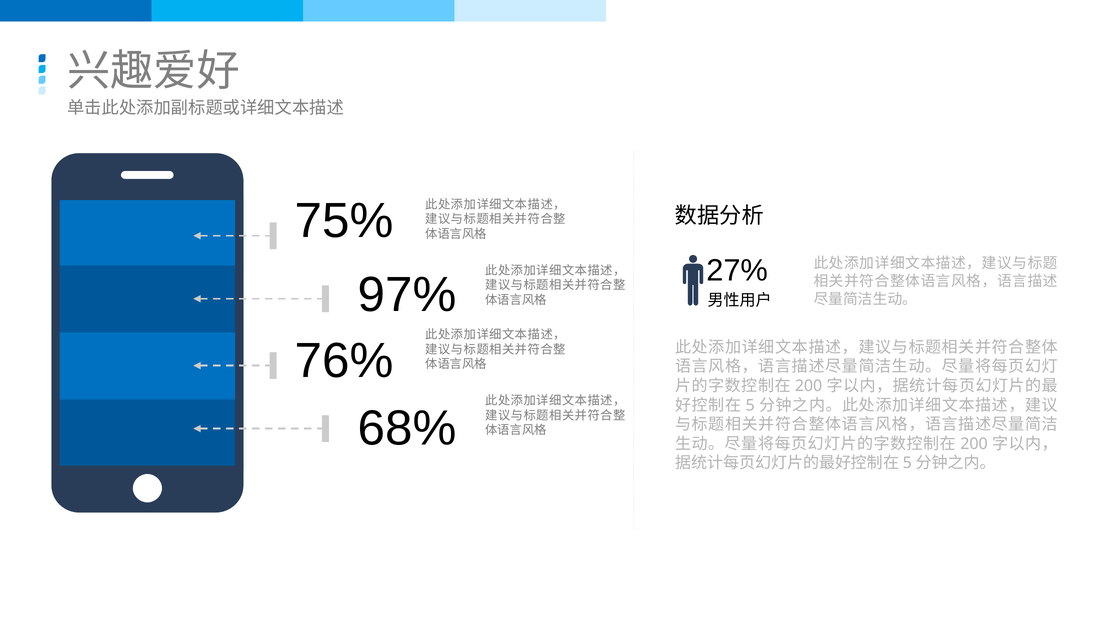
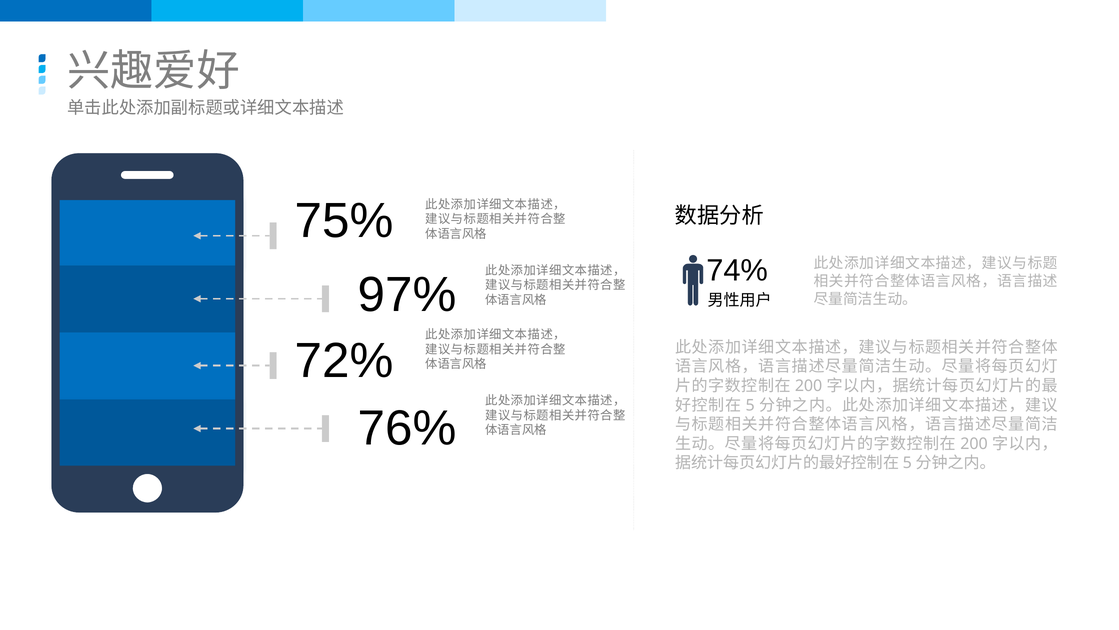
27%: 27% -> 74%
76%: 76% -> 72%
68%: 68% -> 76%
